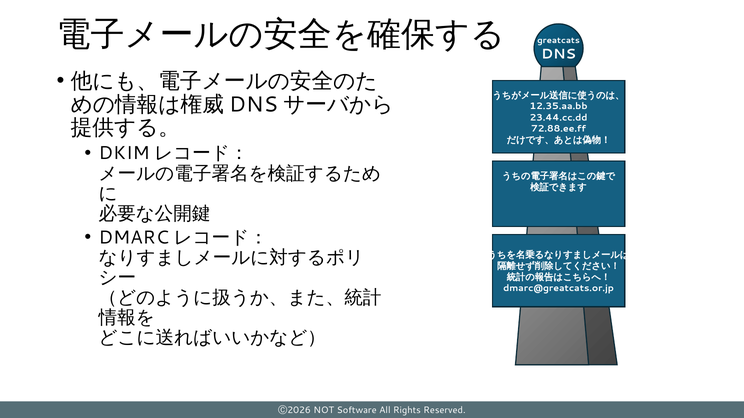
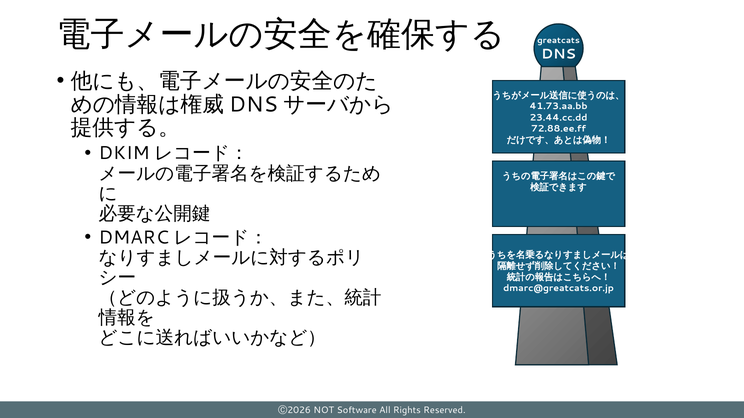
12.35.aa.bb: 12.35.aa.bb -> 41.73.aa.bb
